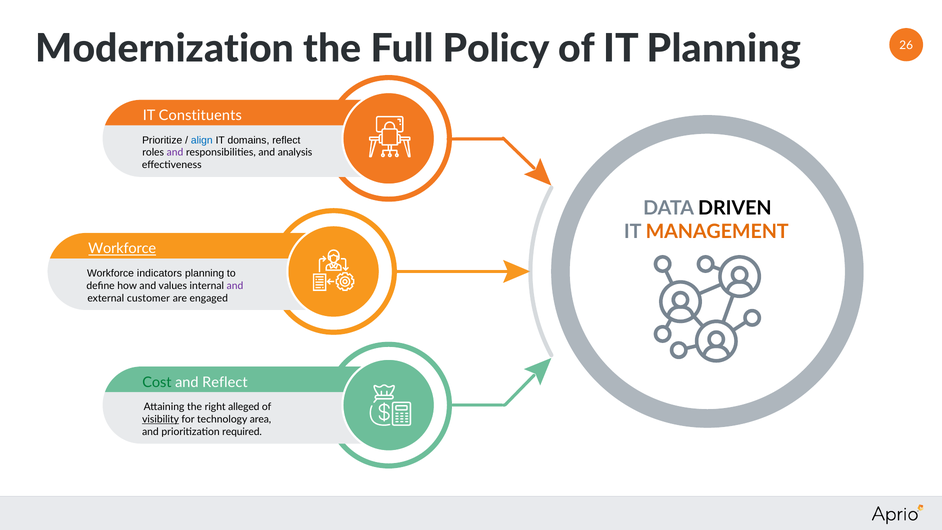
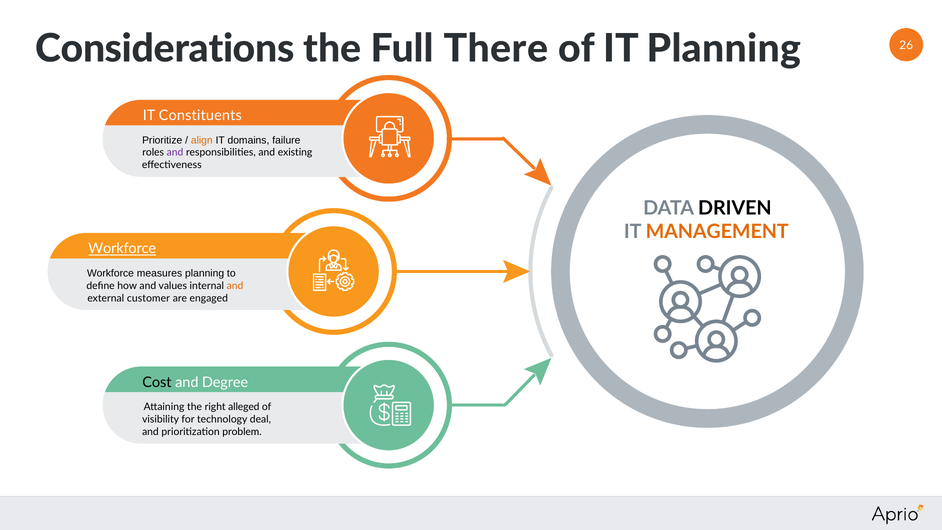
Modernization: Modernization -> Considerations
Policy: Policy -> There
align colour: blue -> orange
domains reflect: reflect -> failure
analysis: analysis -> existing
indicators: indicators -> measures
and at (235, 286) colour: purple -> orange
Cost colour: green -> black
and Reflect: Reflect -> Degree
visibility underline: present -> none
area: area -> deal
required: required -> problem
